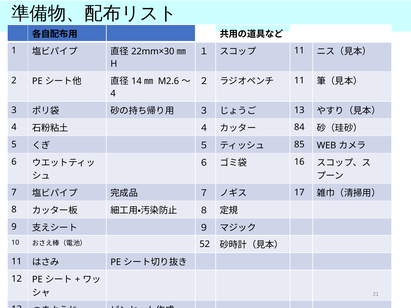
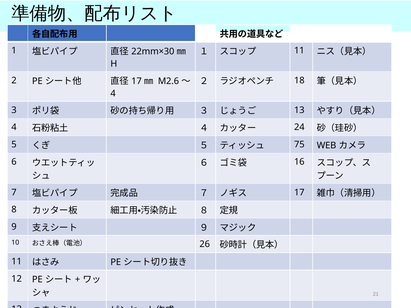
11 at (299, 80): 11 -> 18
14 at (137, 81): 14 -> 17
84: 84 -> 24
85: 85 -> 75
52: 52 -> 26
